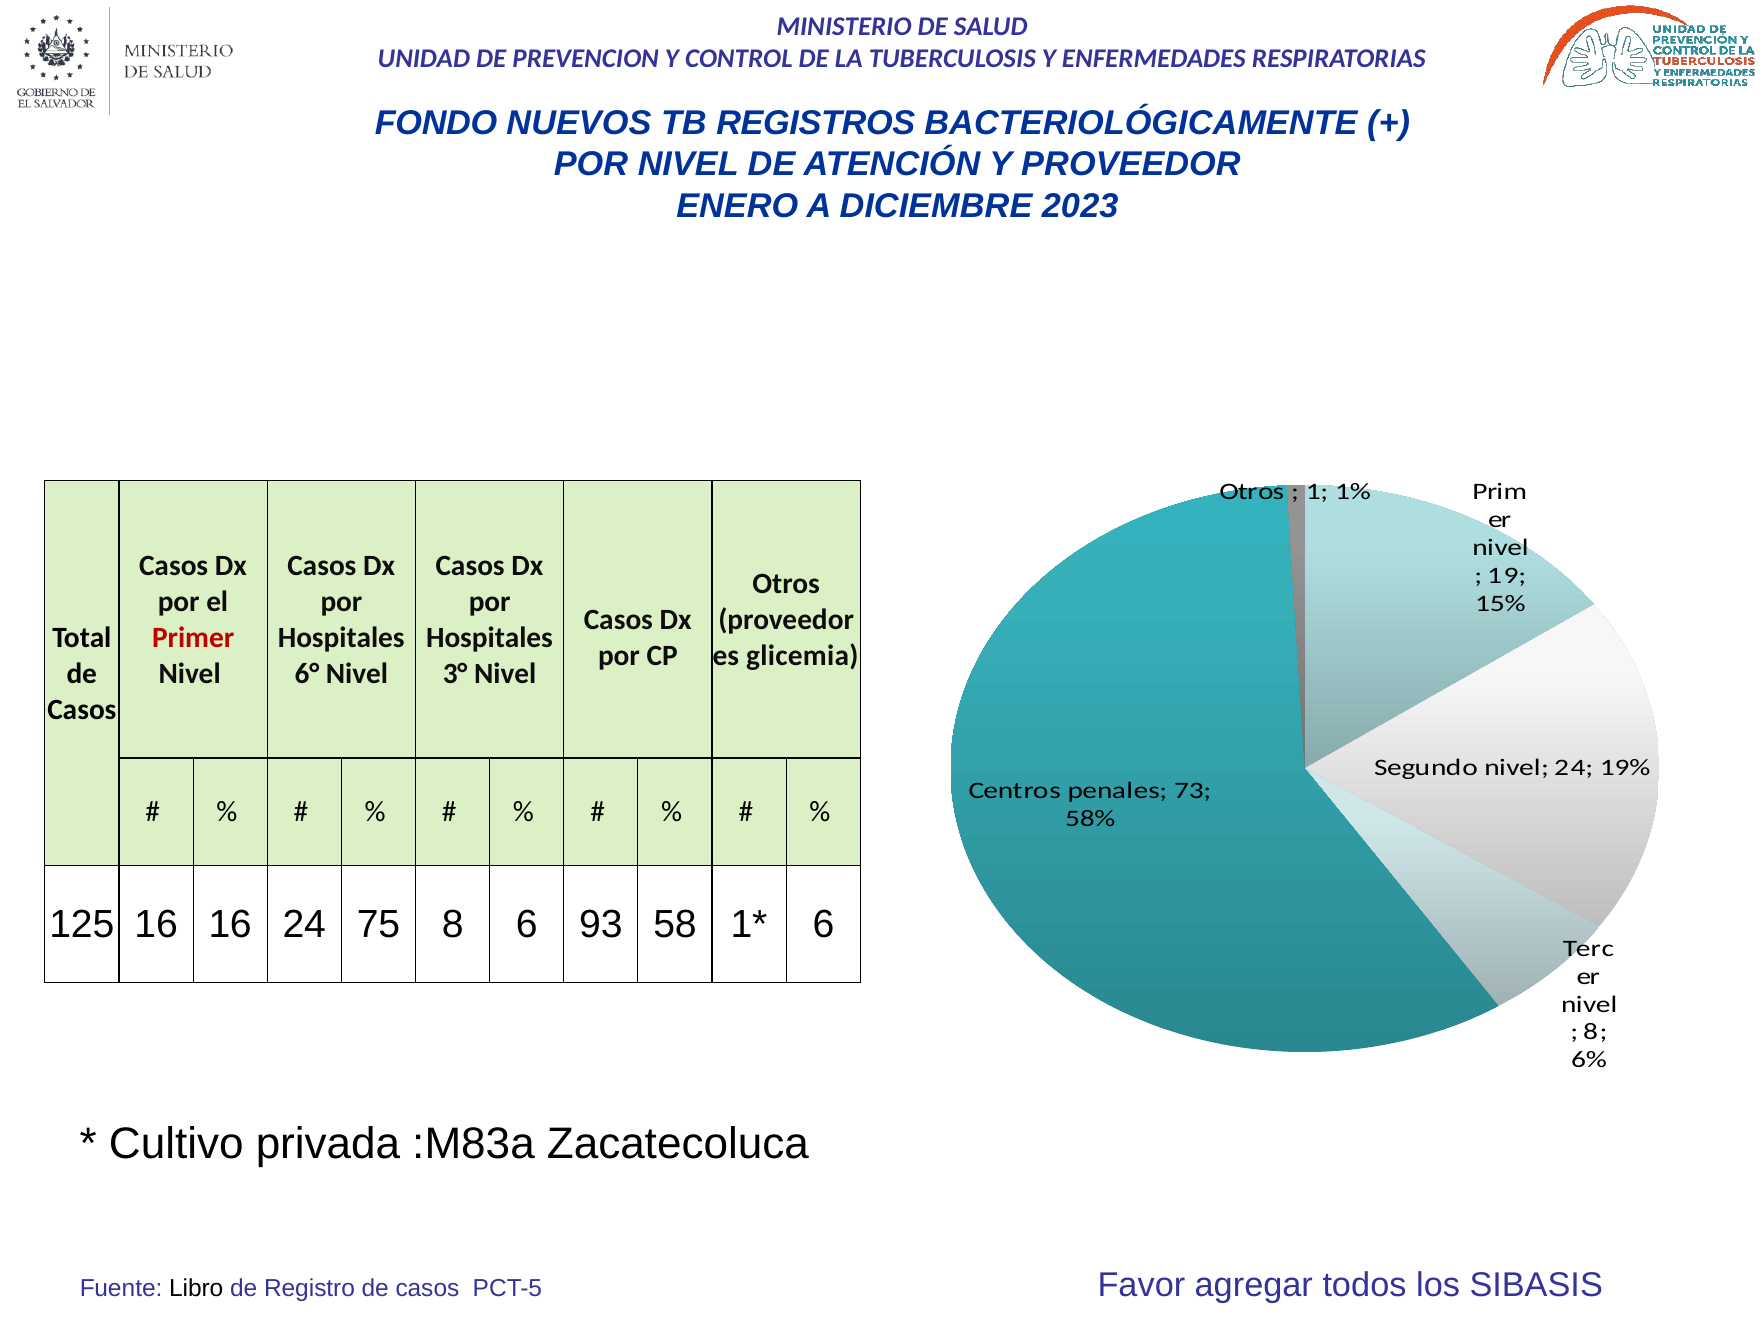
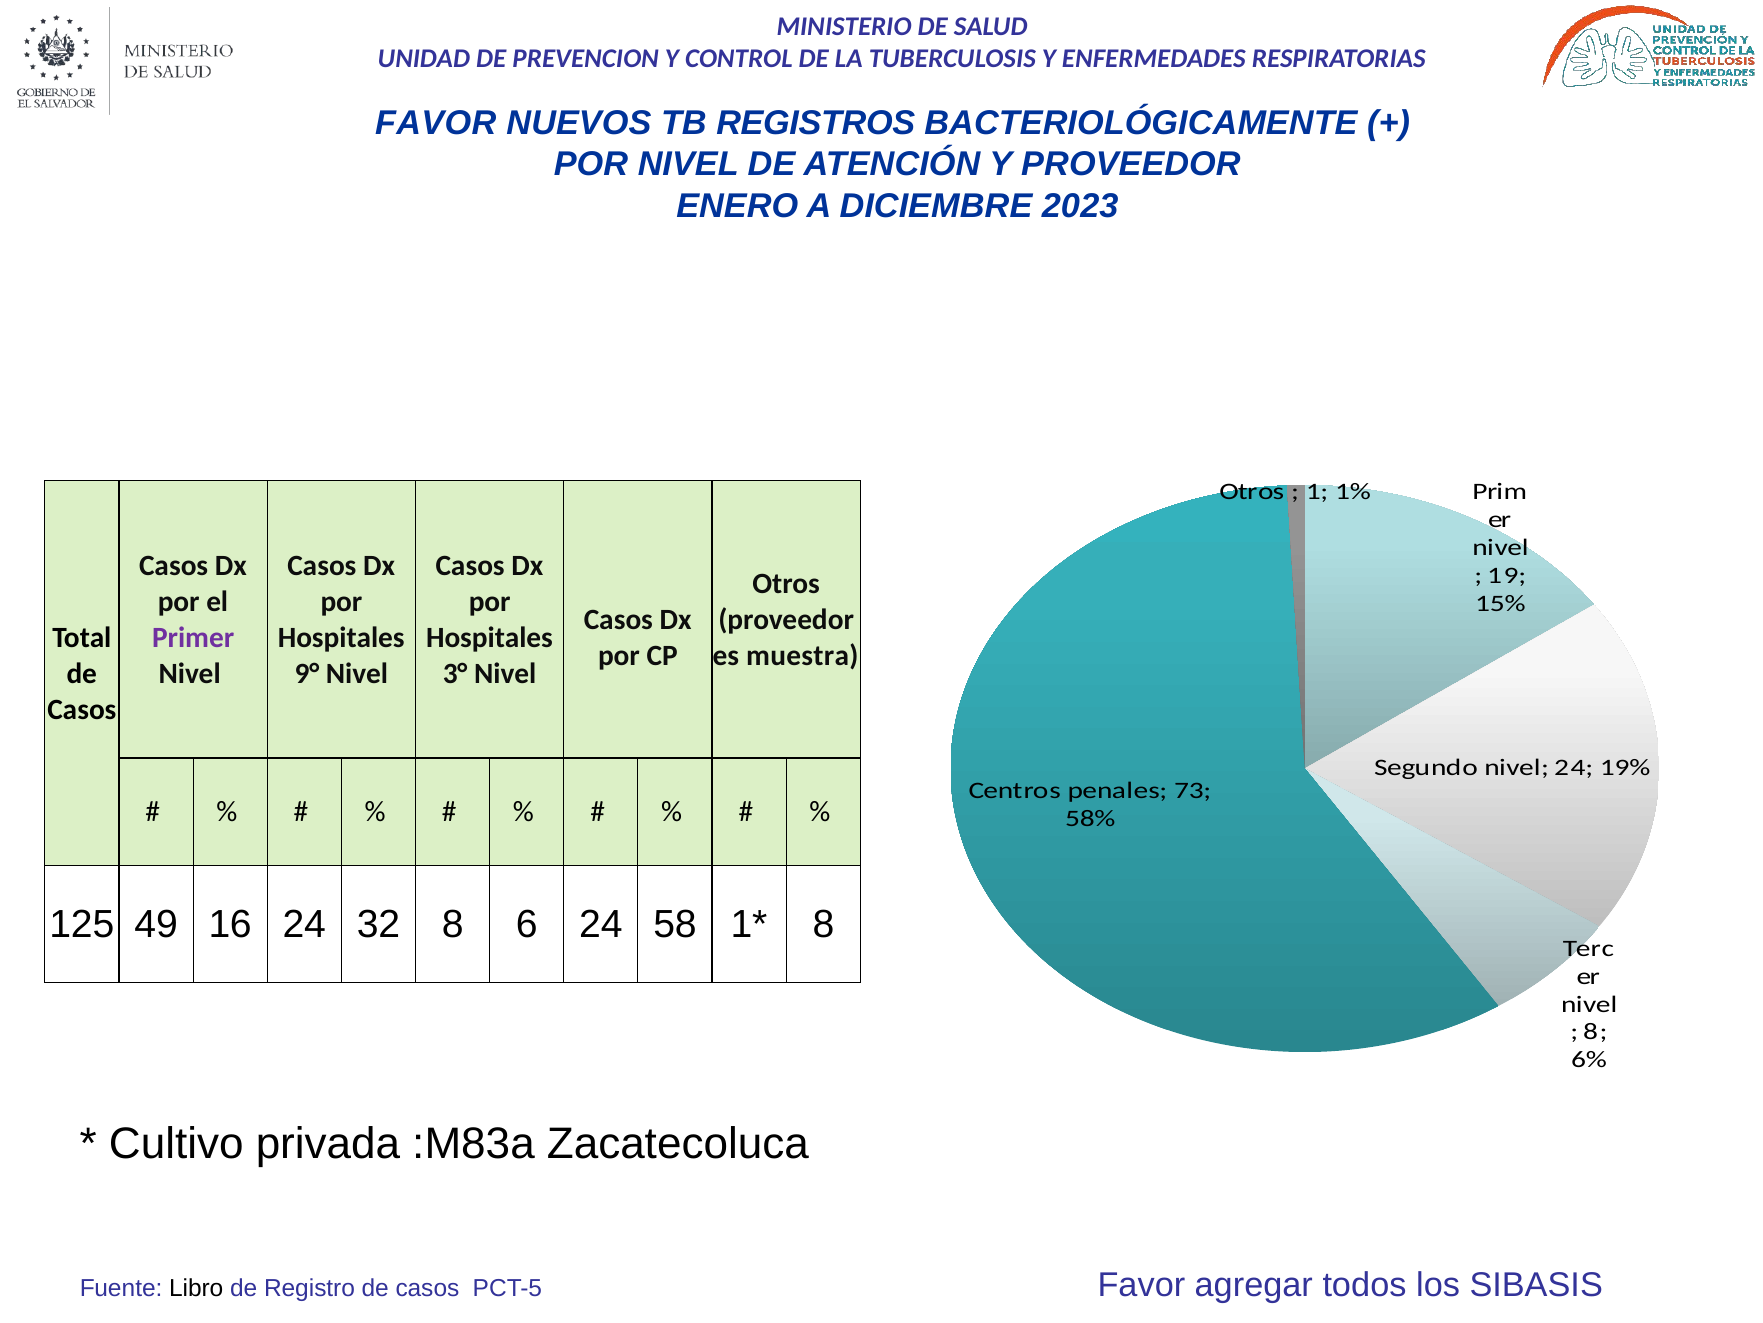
FONDO at (436, 123): FONDO -> FAVOR
Primer colour: red -> purple
glicemia: glicemia -> muestra
6°: 6° -> 9°
125 16: 16 -> 49
75: 75 -> 32
6 93: 93 -> 24
6 at (823, 924): 6 -> 8
